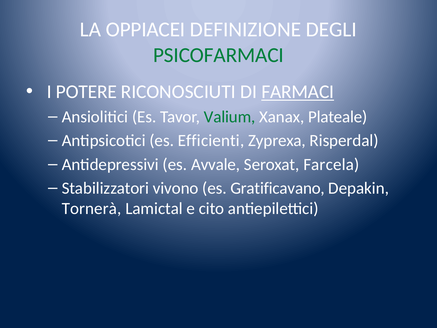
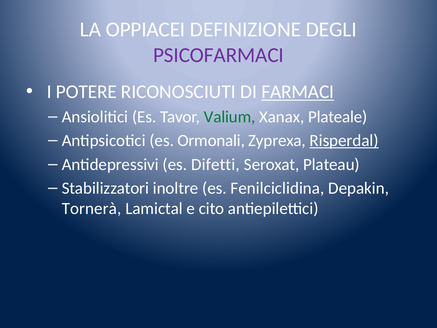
PSICOFARMACI colour: green -> purple
Efficienti: Efficienti -> Ormonali
Risperdal underline: none -> present
Avvale: Avvale -> Difetti
Farcela: Farcela -> Plateau
vivono: vivono -> inoltre
Gratificavano: Gratificavano -> Fenilciclidina
